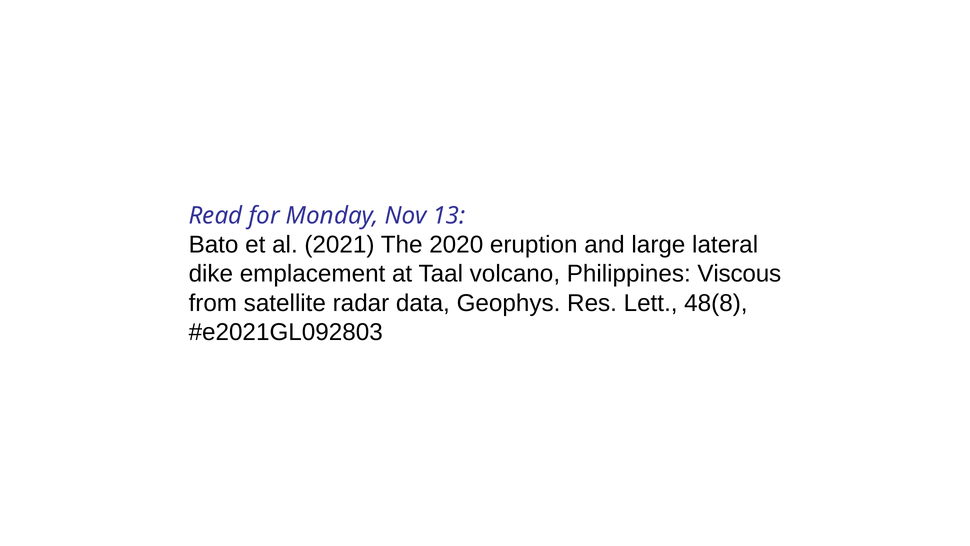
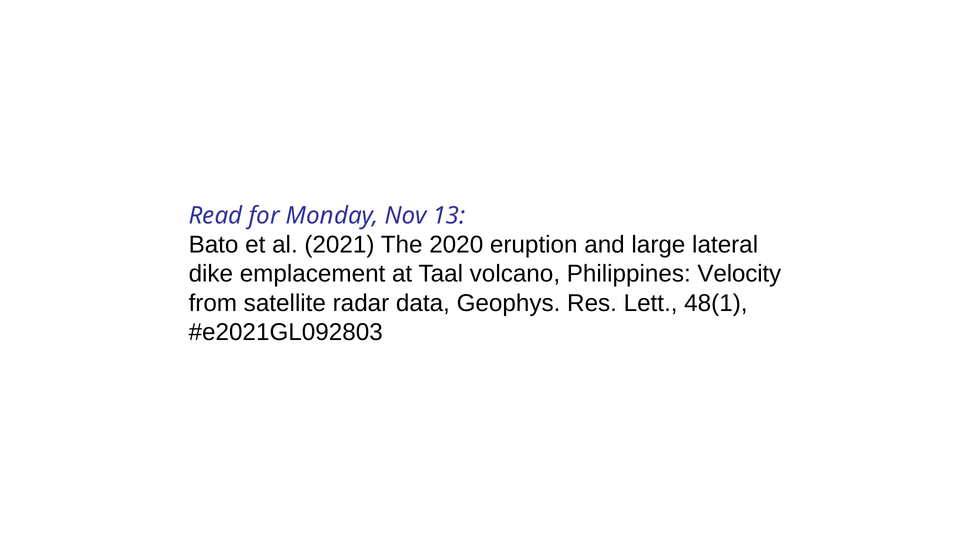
Viscous: Viscous -> Velocity
48(8: 48(8 -> 48(1
